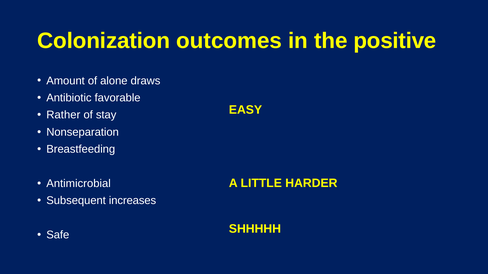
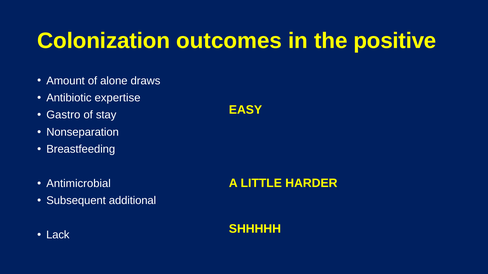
favorable: favorable -> expertise
Rather: Rather -> Gastro
increases: increases -> additional
Safe: Safe -> Lack
